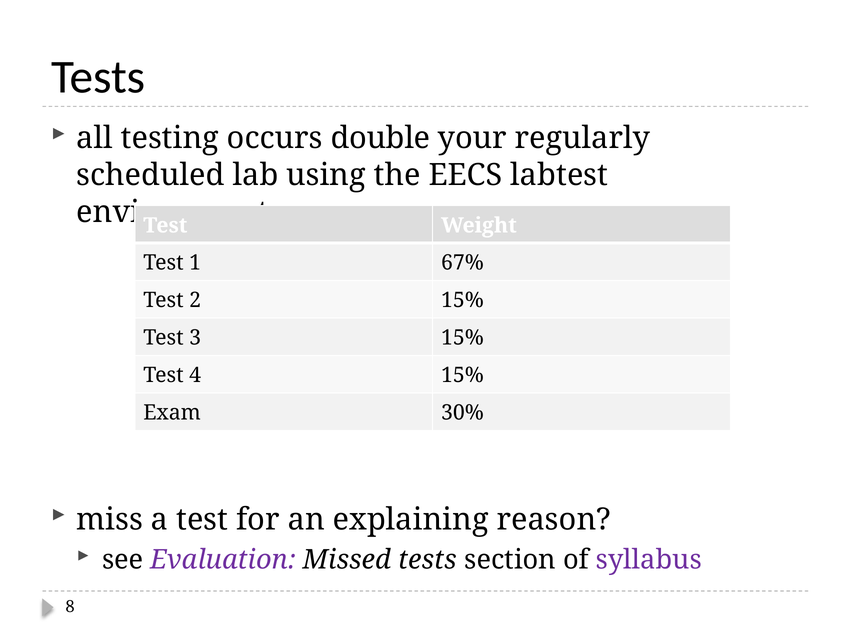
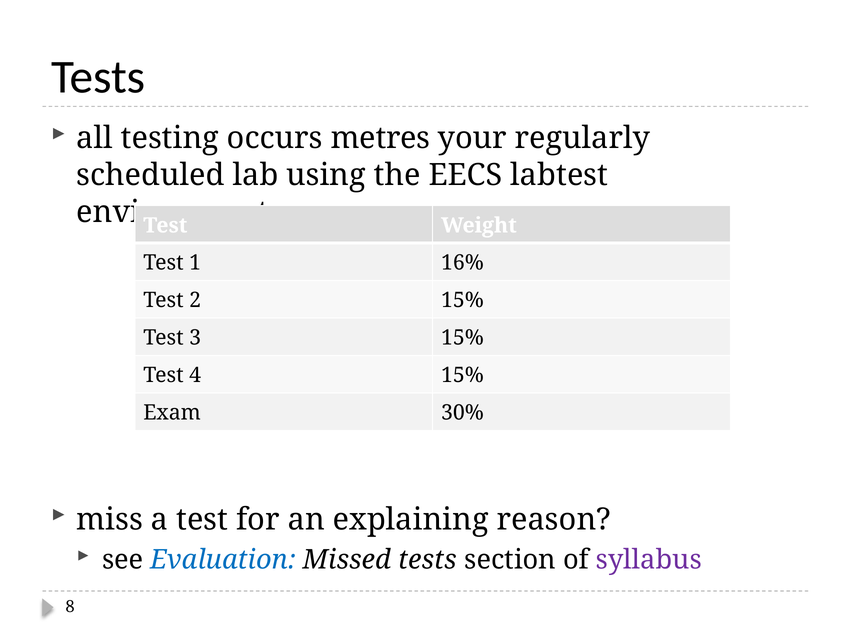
double: double -> metres
67%: 67% -> 16%
Evaluation colour: purple -> blue
